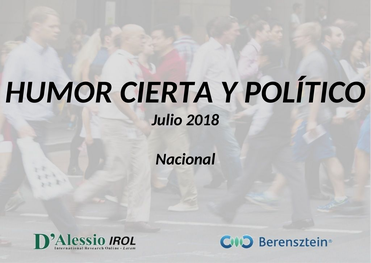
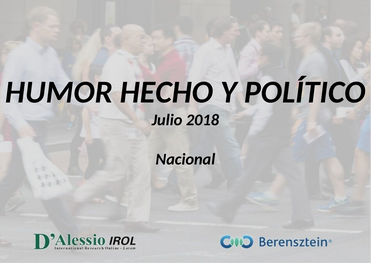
CIERTA: CIERTA -> HECHO
